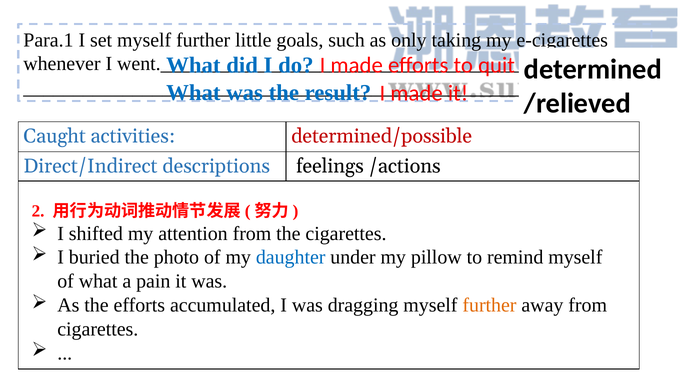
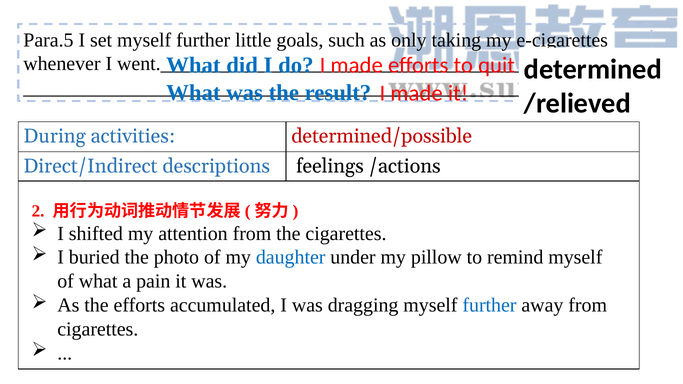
Para.1: Para.1 -> Para.5
Caught: Caught -> During
further at (489, 305) colour: orange -> blue
